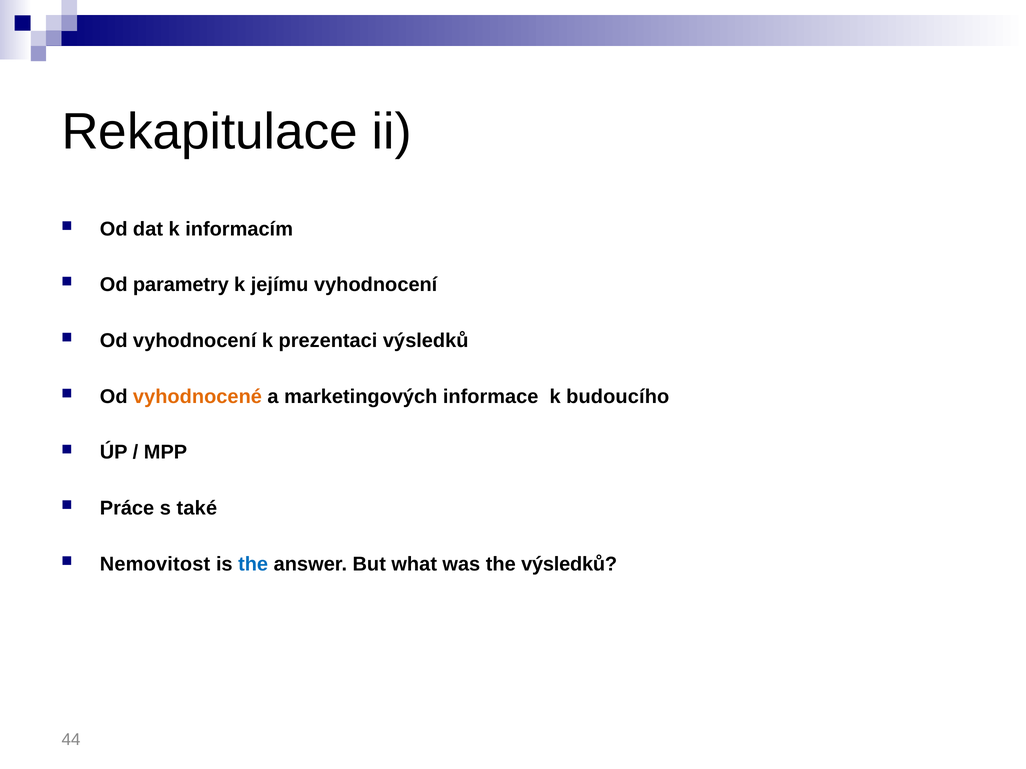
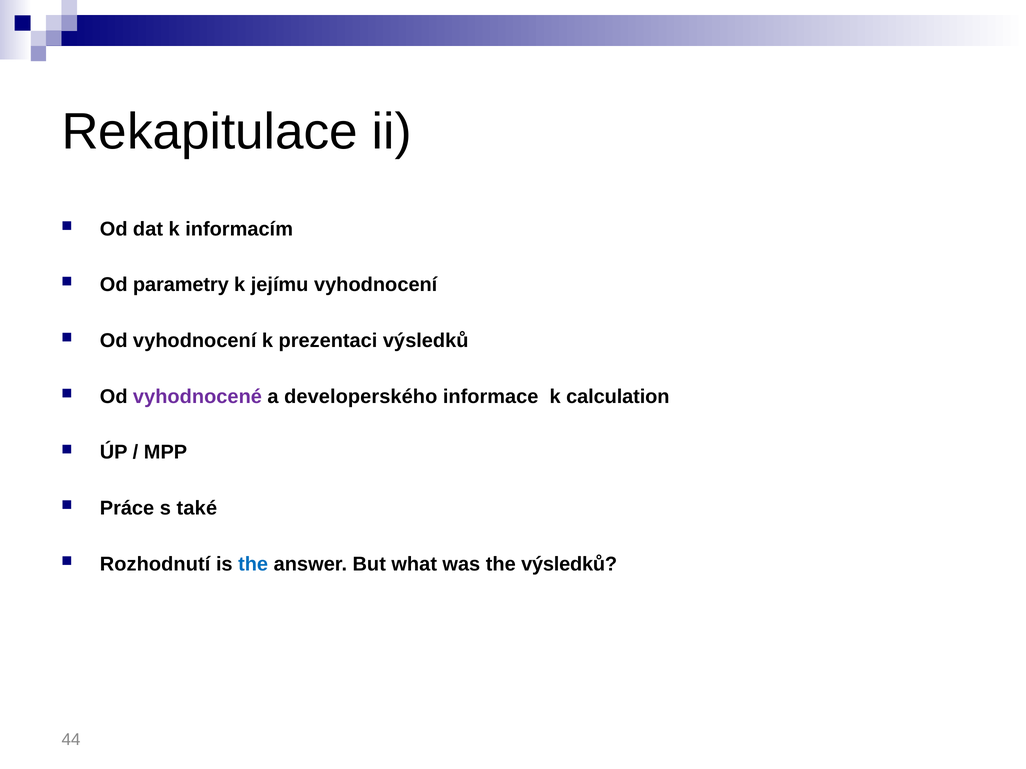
vyhodnocené colour: orange -> purple
marketingových: marketingových -> developerského
budoucího: budoucího -> calculation
Nemovitost: Nemovitost -> Rozhodnutí
